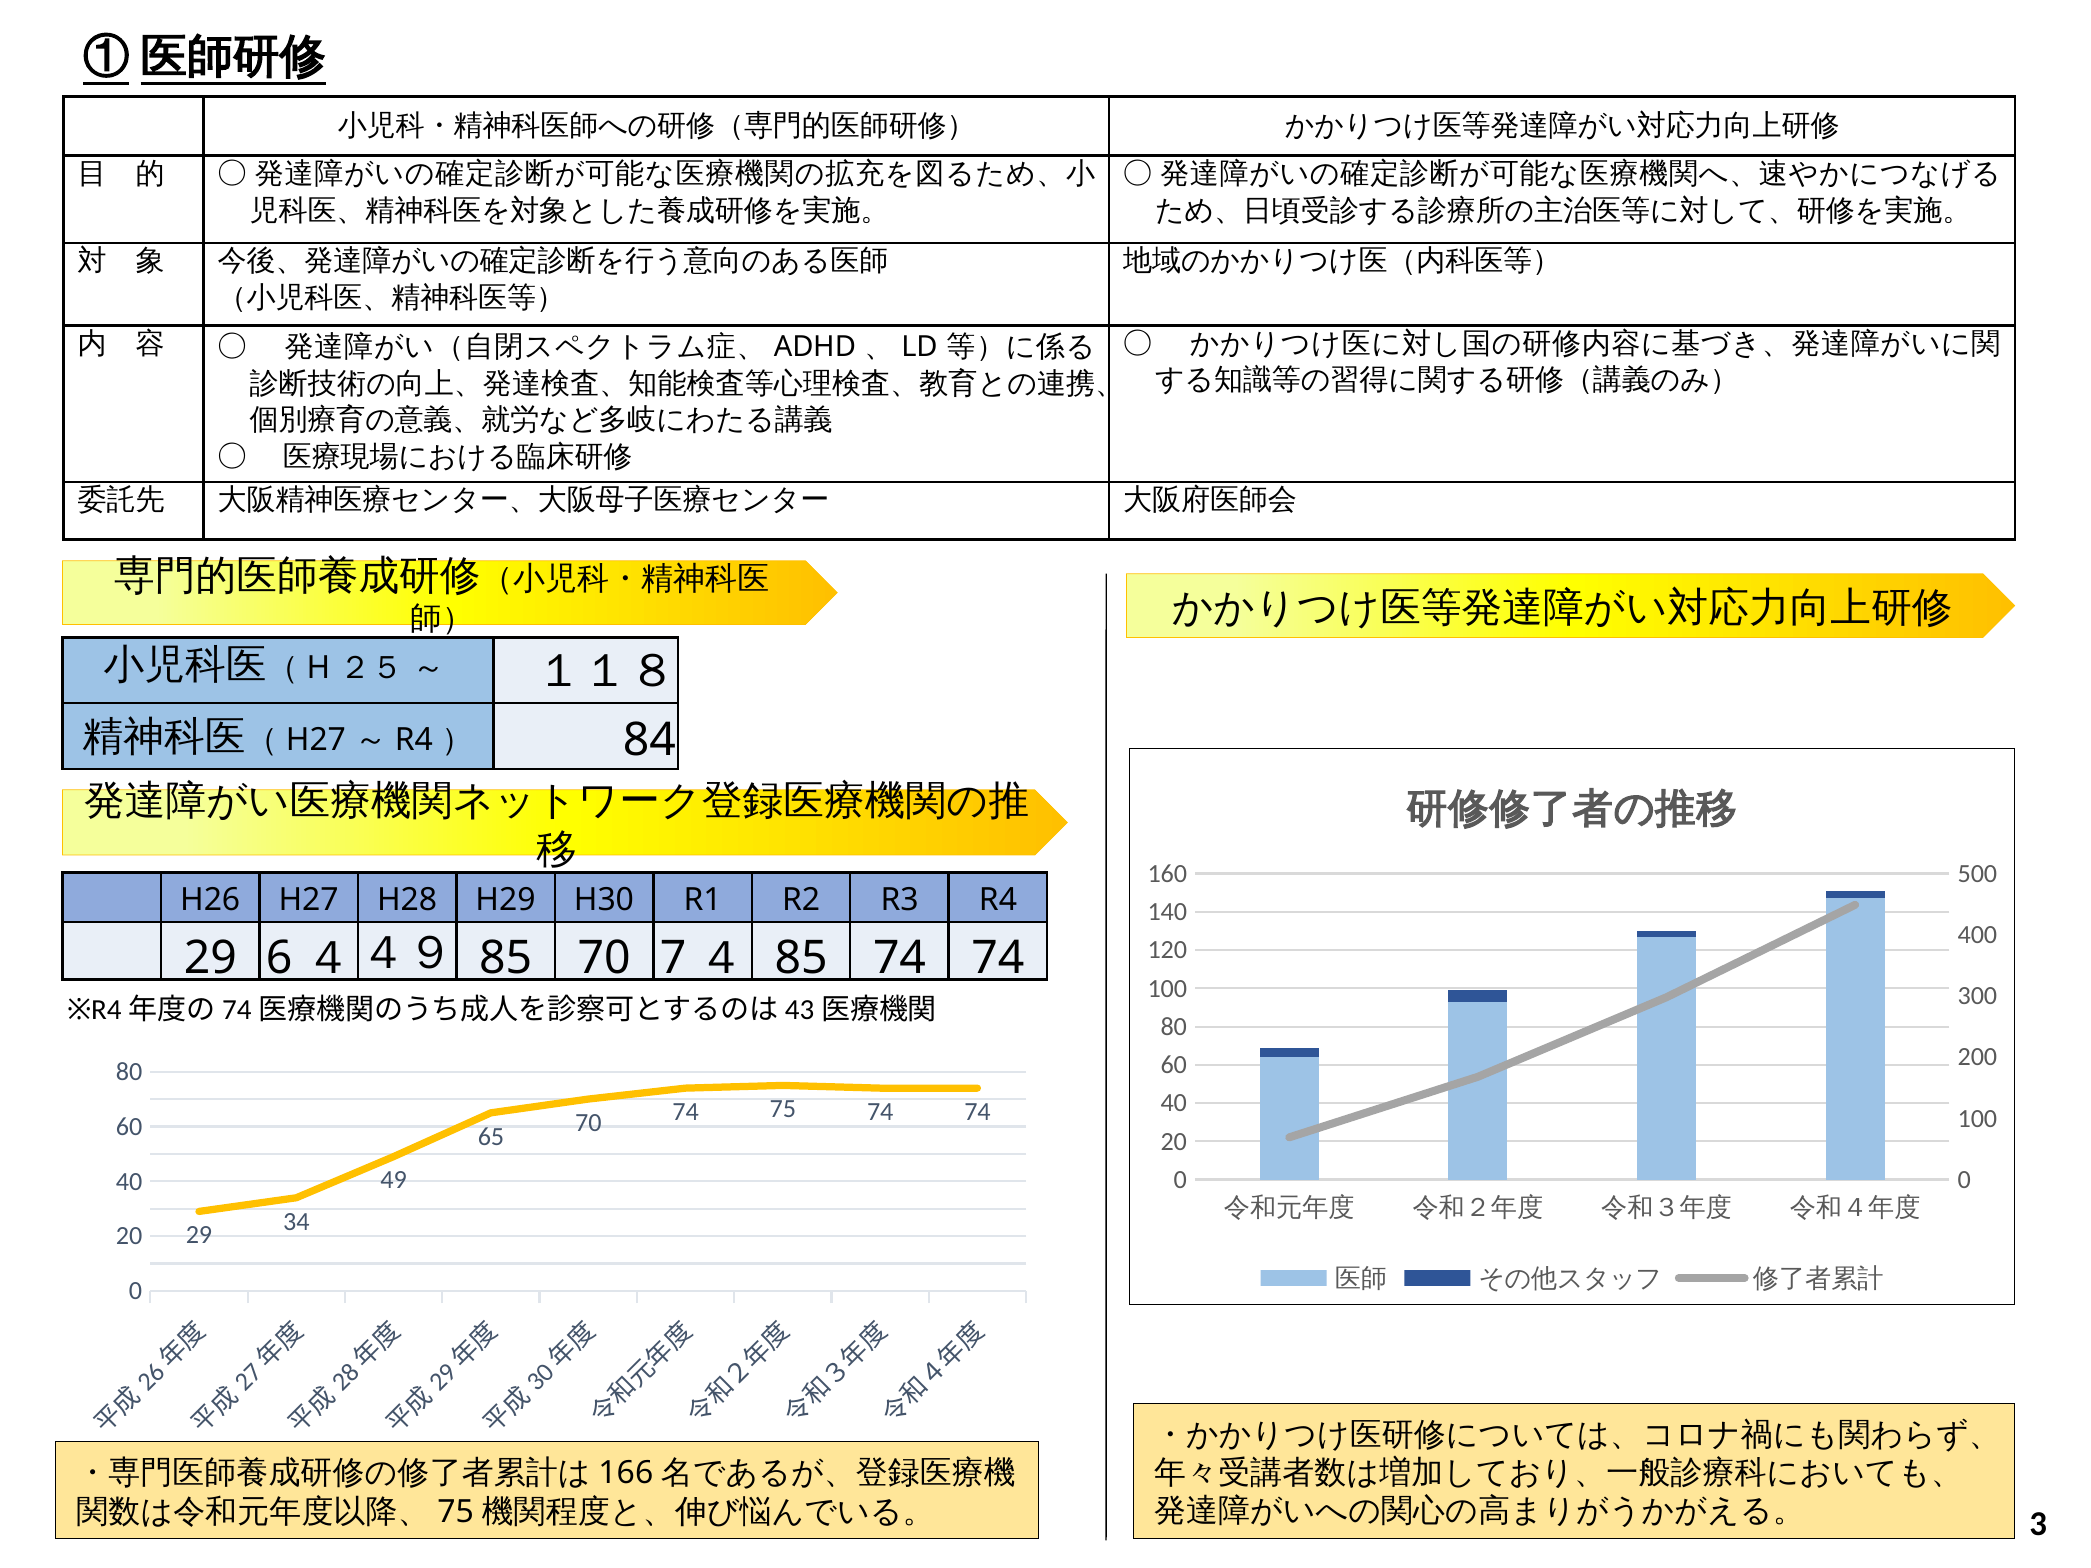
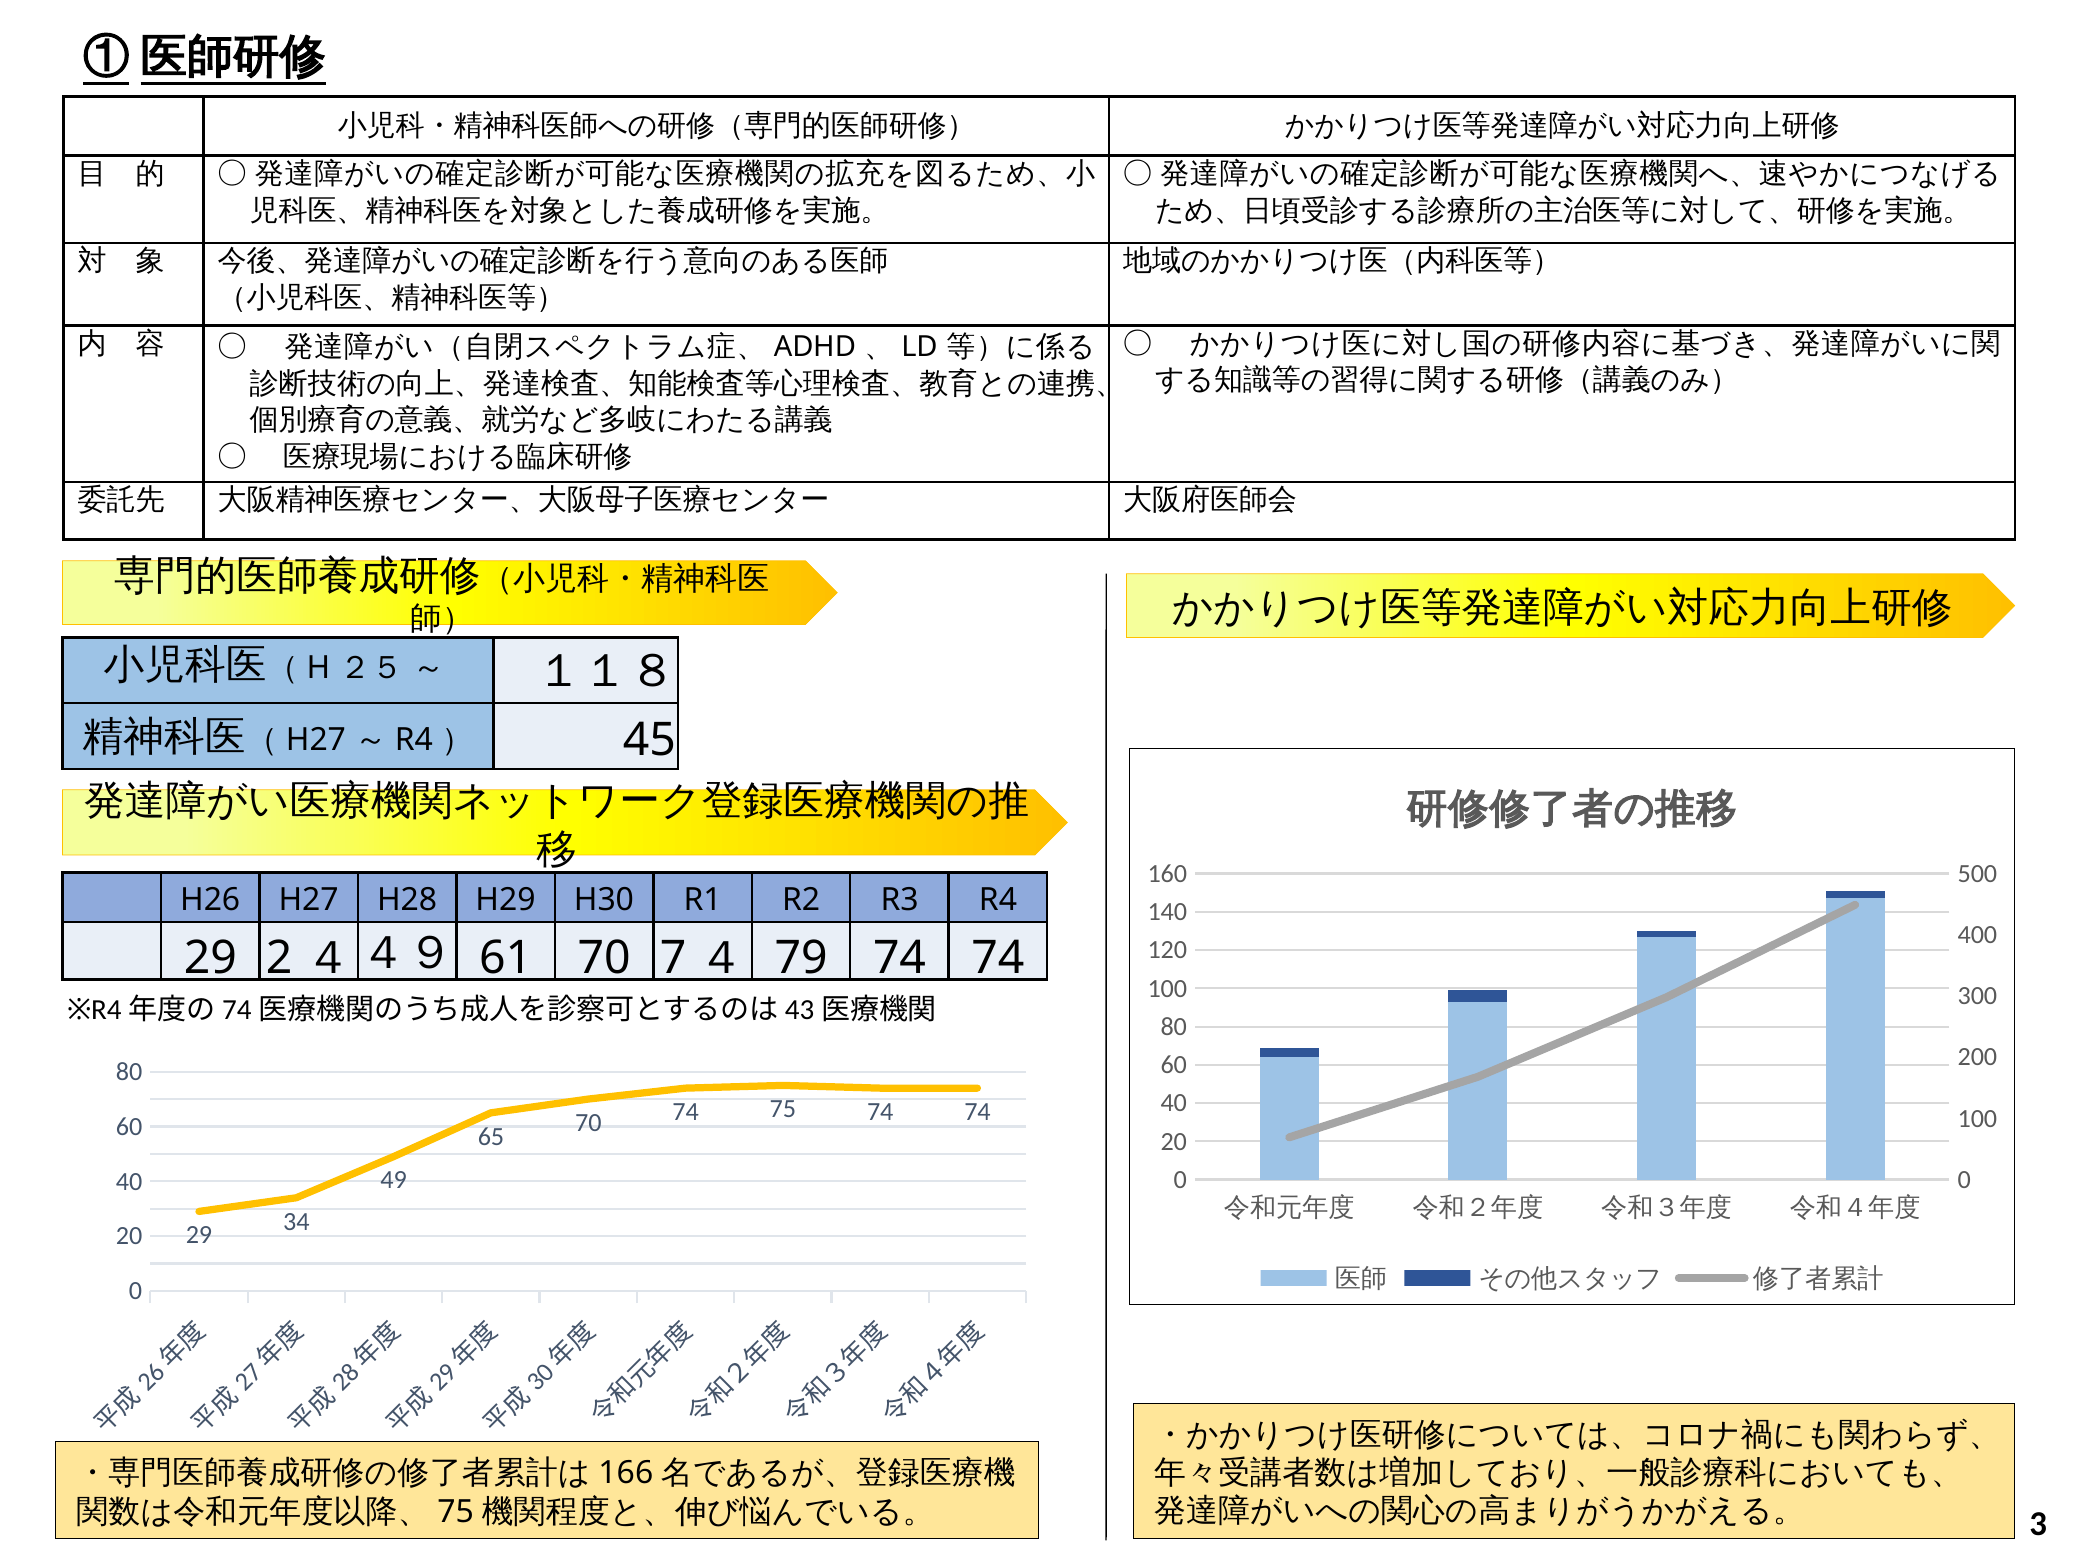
84: 84 -> 45
29 6: 6 -> 2
85 at (506, 958): 85 -> 61
85 at (801, 958): 85 -> 79
